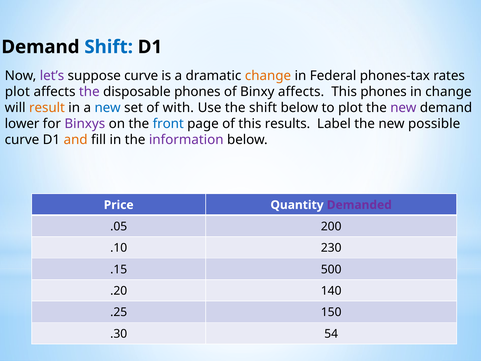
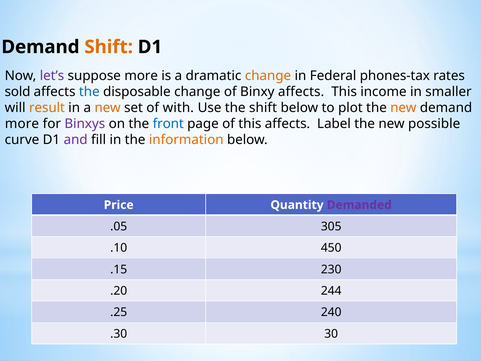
Shift at (109, 47) colour: blue -> orange
suppose curve: curve -> more
plot at (17, 92): plot -> sold
the at (89, 92) colour: purple -> blue
disposable phones: phones -> change
This phones: phones -> income
in change: change -> smaller
new at (108, 108) colour: blue -> orange
new at (403, 108) colour: purple -> orange
lower at (22, 124): lower -> more
this results: results -> affects
and colour: orange -> purple
information colour: purple -> orange
200: 200 -> 305
230: 230 -> 450
500: 500 -> 230
140: 140 -> 244
150: 150 -> 240
54: 54 -> 30
